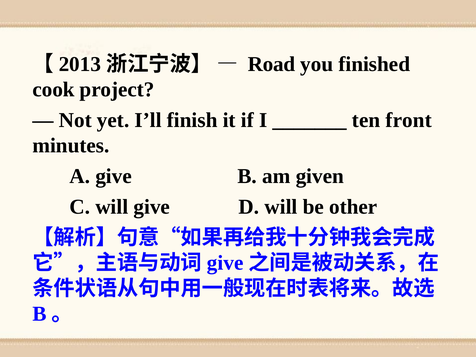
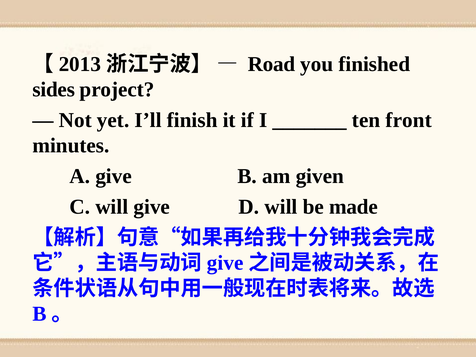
cook: cook -> sides
other: other -> made
